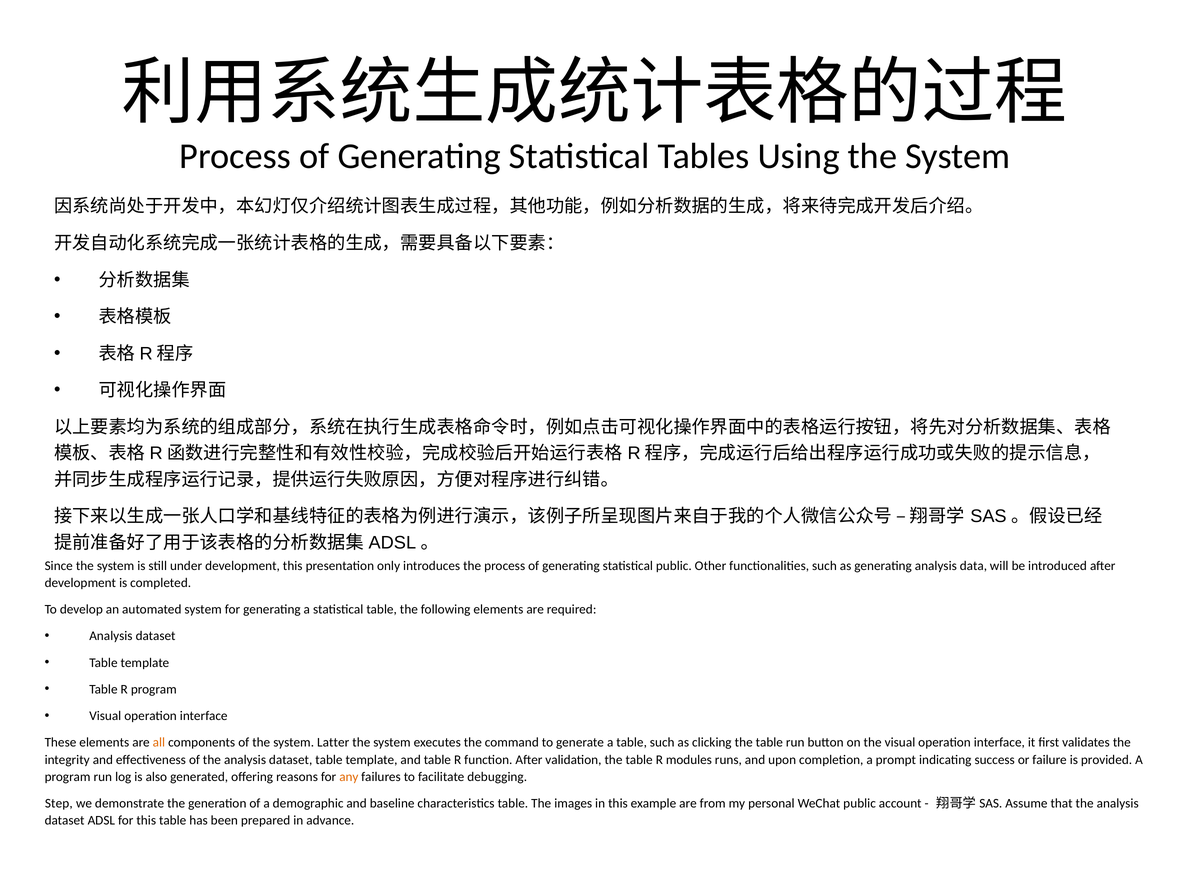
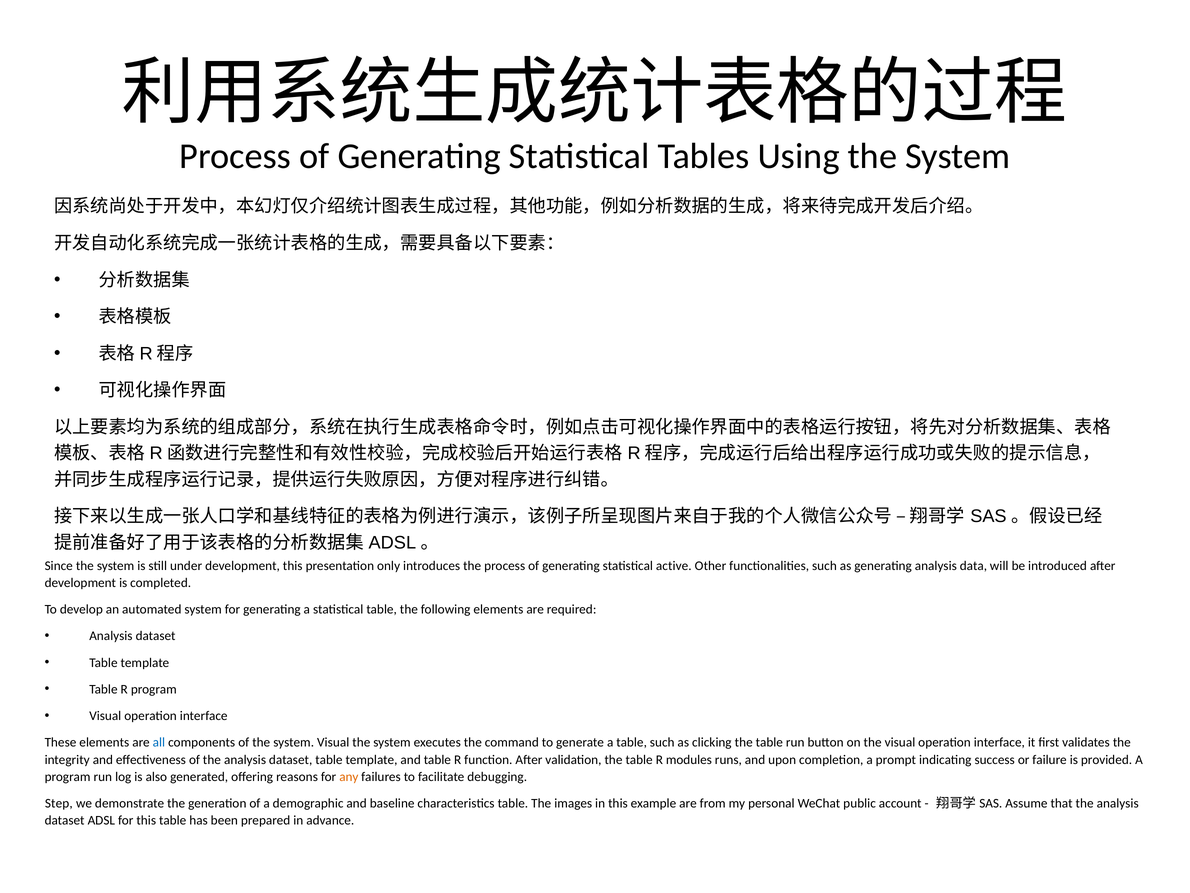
statistical public: public -> active
all colour: orange -> blue
system Latter: Latter -> Visual
